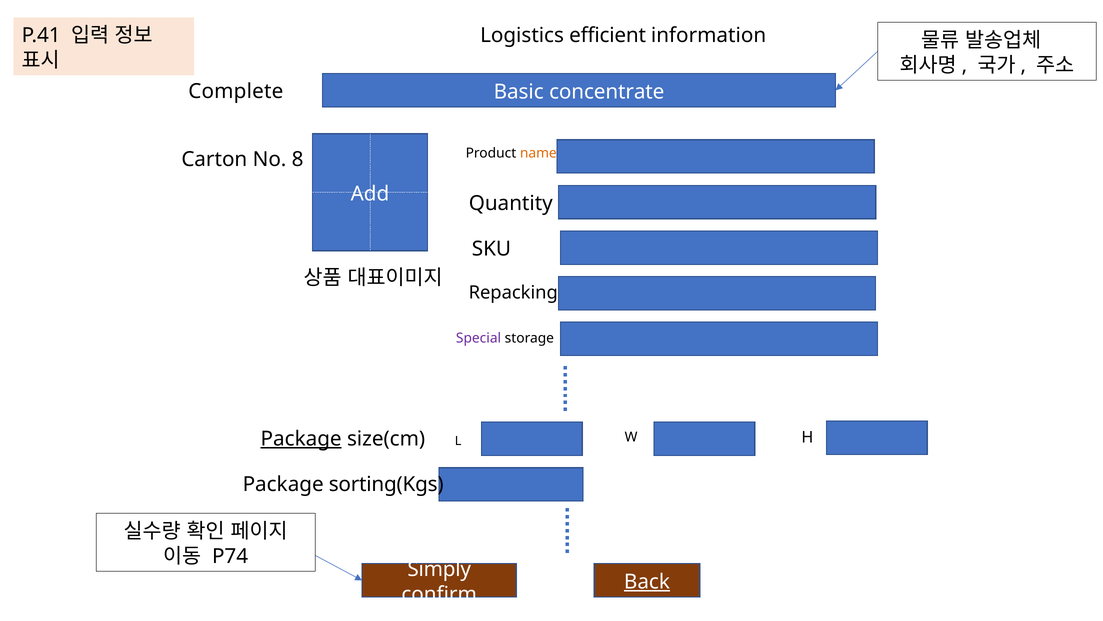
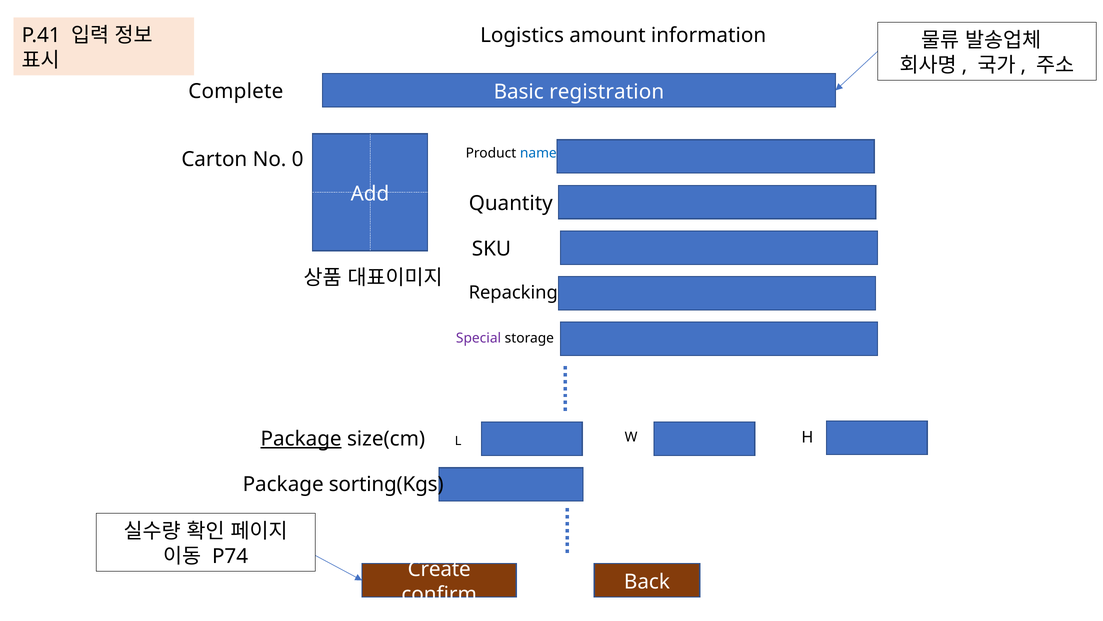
efficient: efficient -> amount
concentrate: concentrate -> registration
8: 8 -> 0
name colour: orange -> blue
Simply: Simply -> Create
Back underline: present -> none
